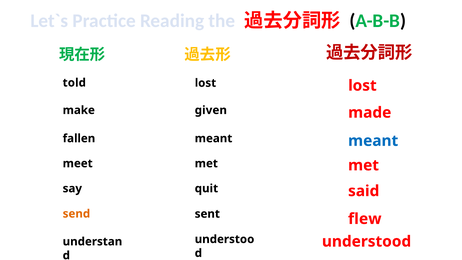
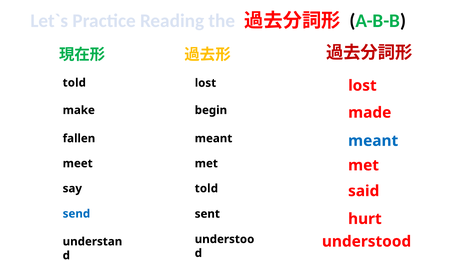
given: given -> begin
quit at (206, 188): quit -> told
send colour: orange -> blue
flew: flew -> hurt
